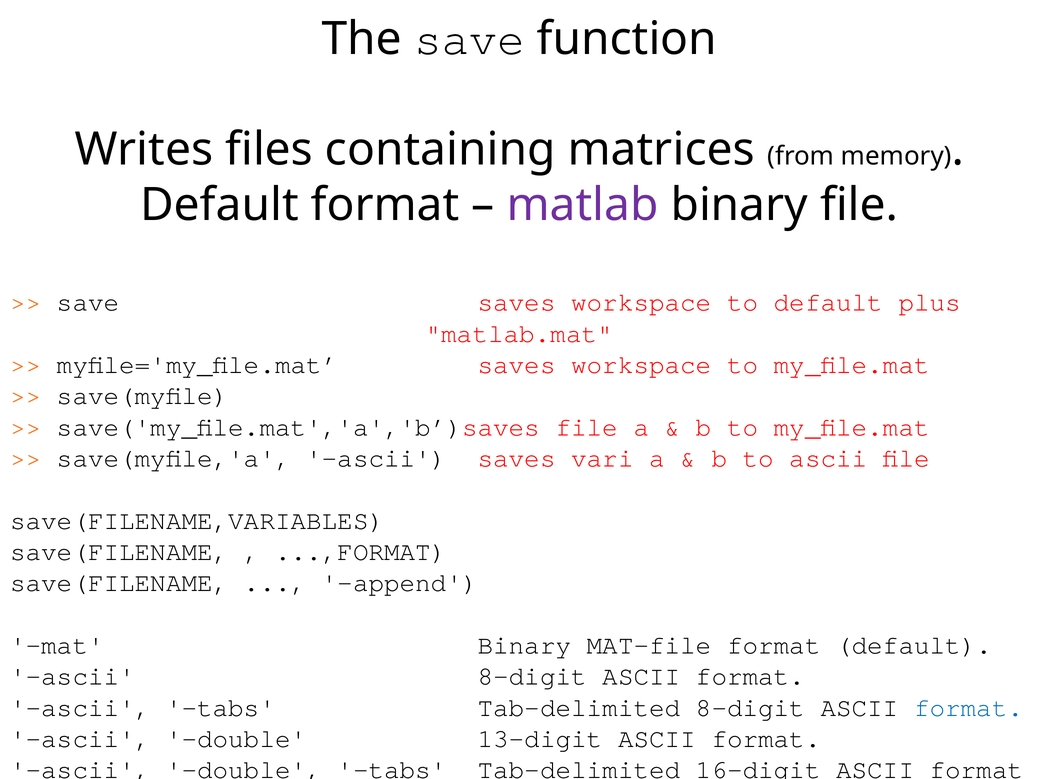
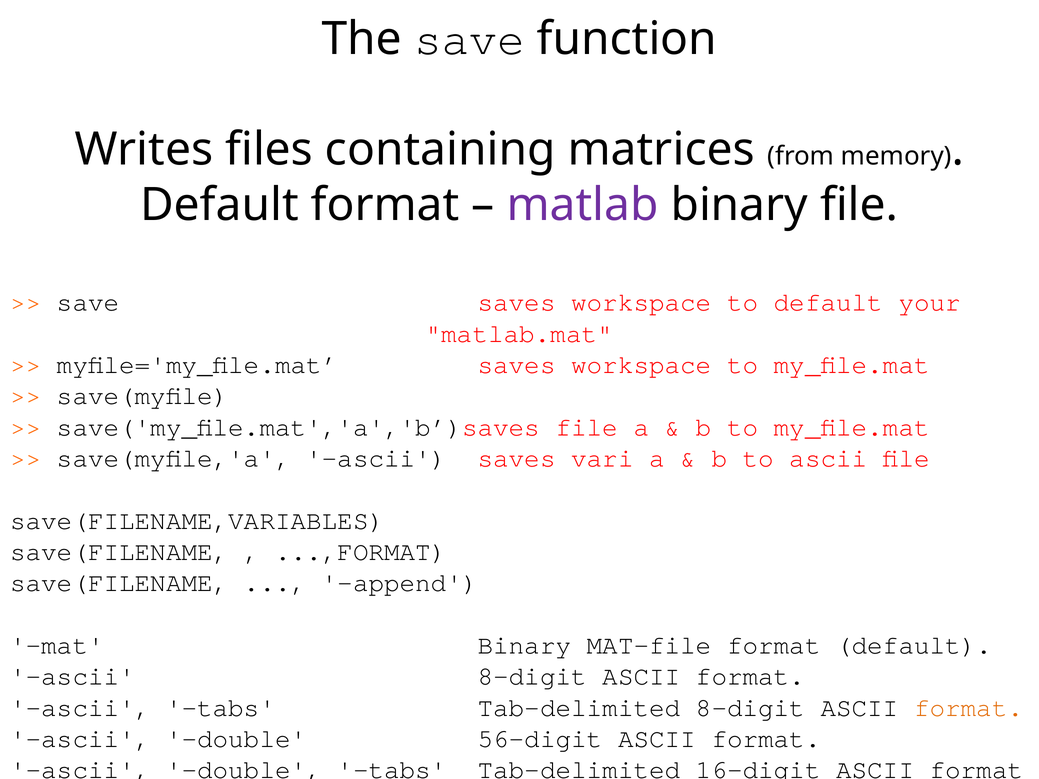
plus: plus -> your
format at (969, 708) colour: blue -> orange
13-digit: 13-digit -> 56-digit
